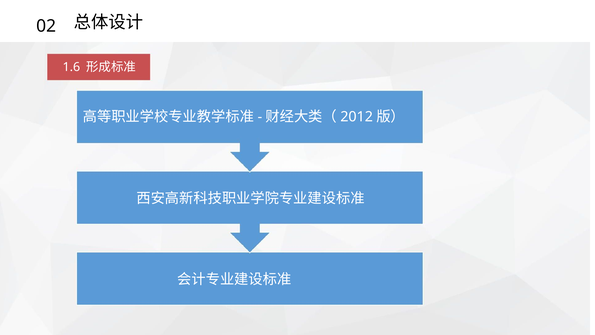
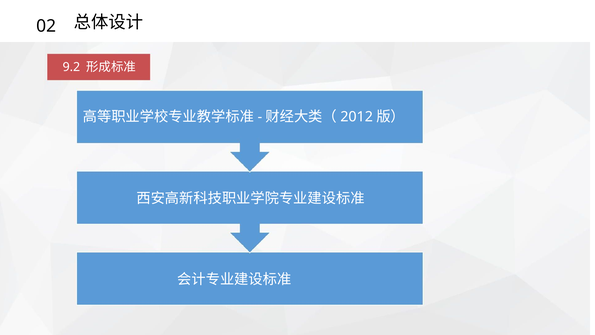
1.6: 1.6 -> 9.2
